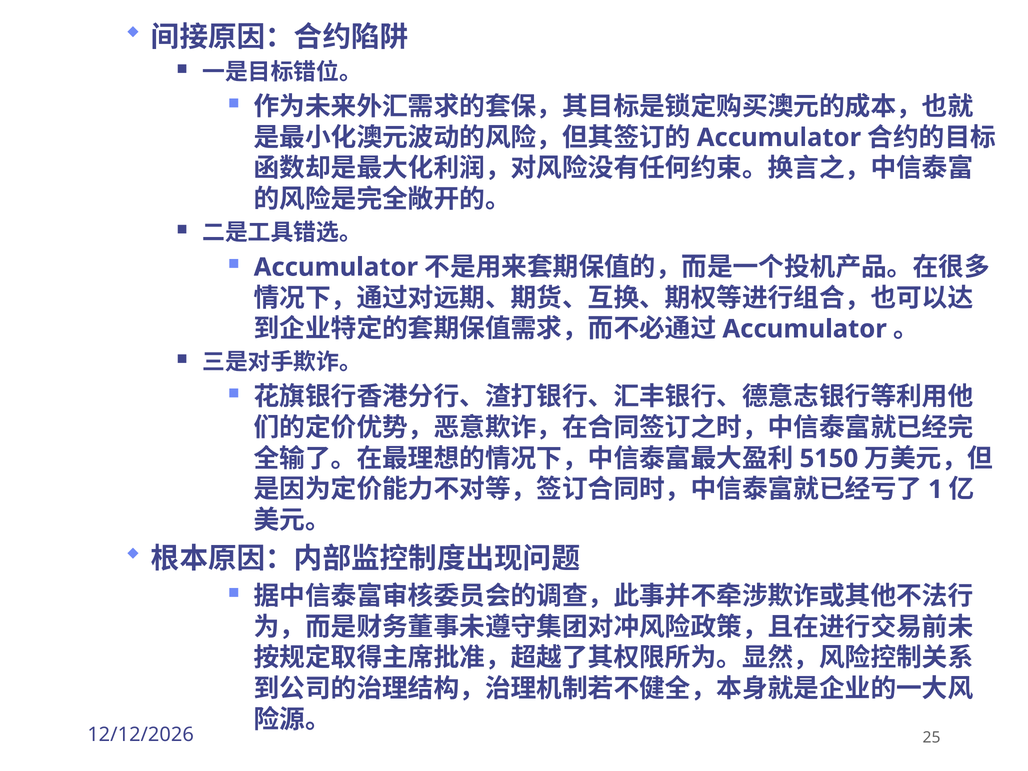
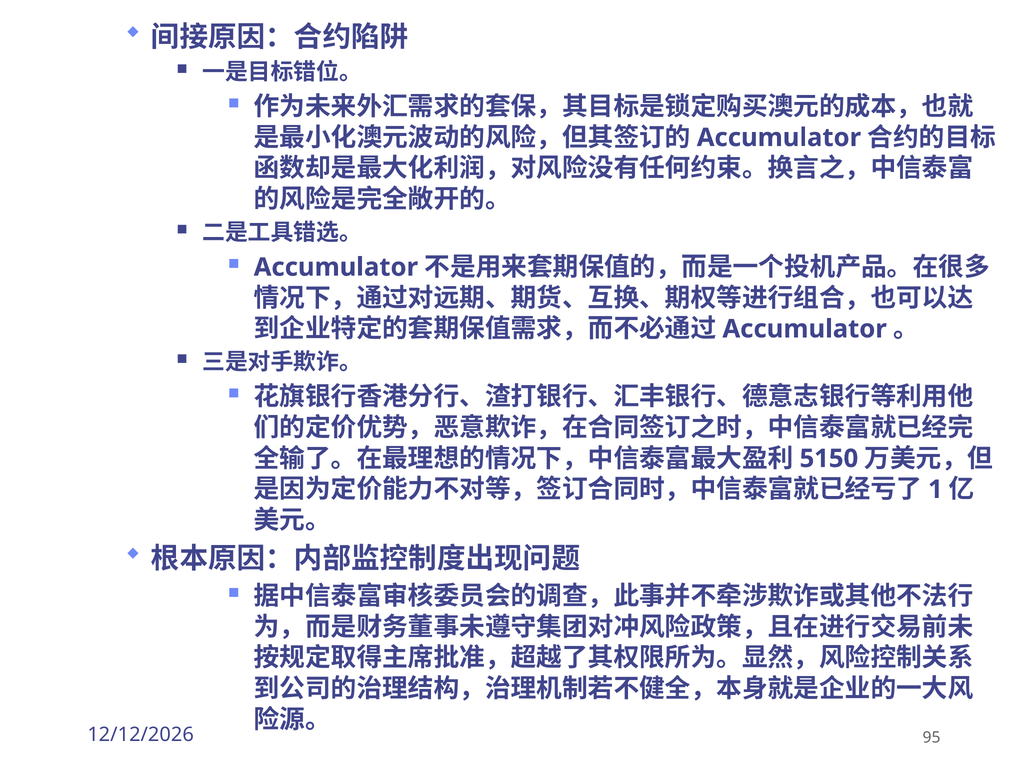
25: 25 -> 95
